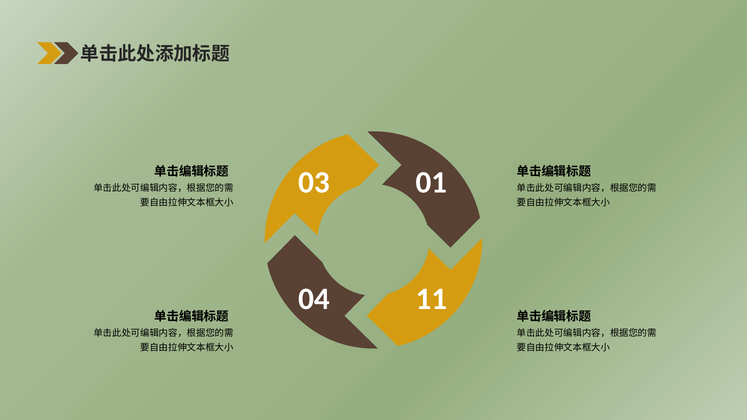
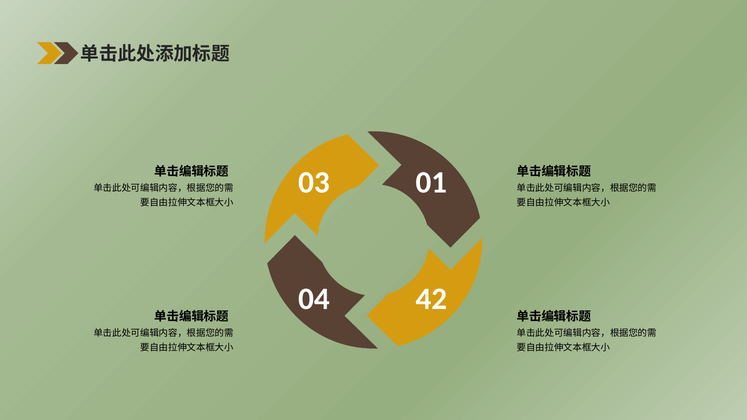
11: 11 -> 42
